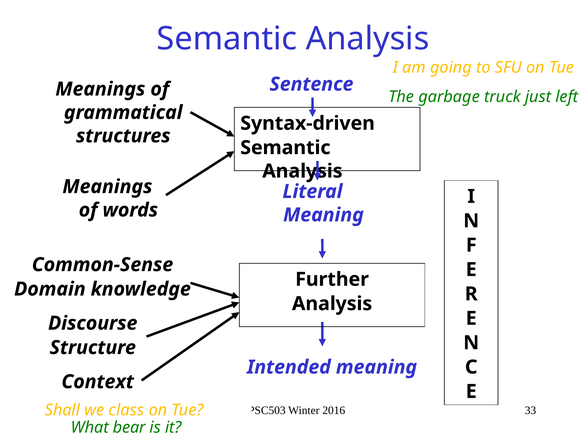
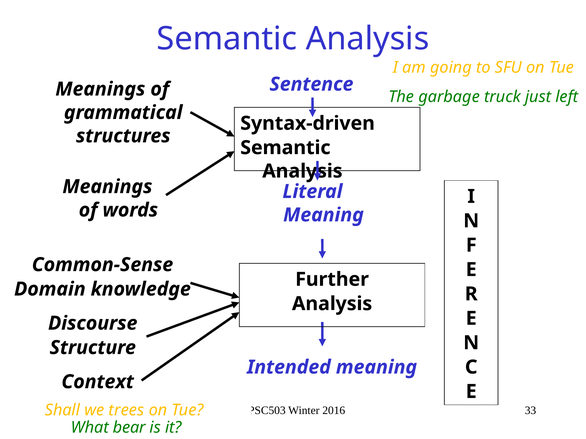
class: class -> trees
